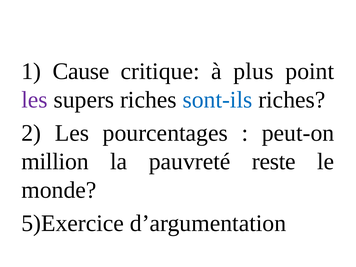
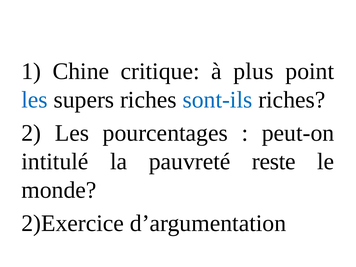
Cause: Cause -> Chine
les at (35, 100) colour: purple -> blue
million: million -> intitulé
5)Exercice: 5)Exercice -> 2)Exercice
